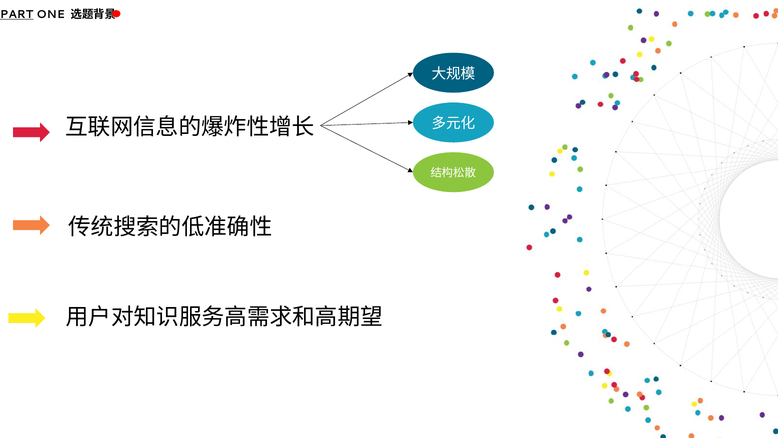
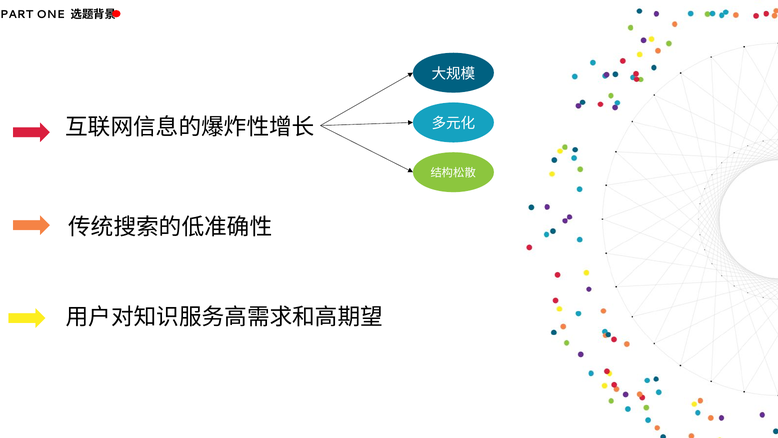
PART underline: present -> none
